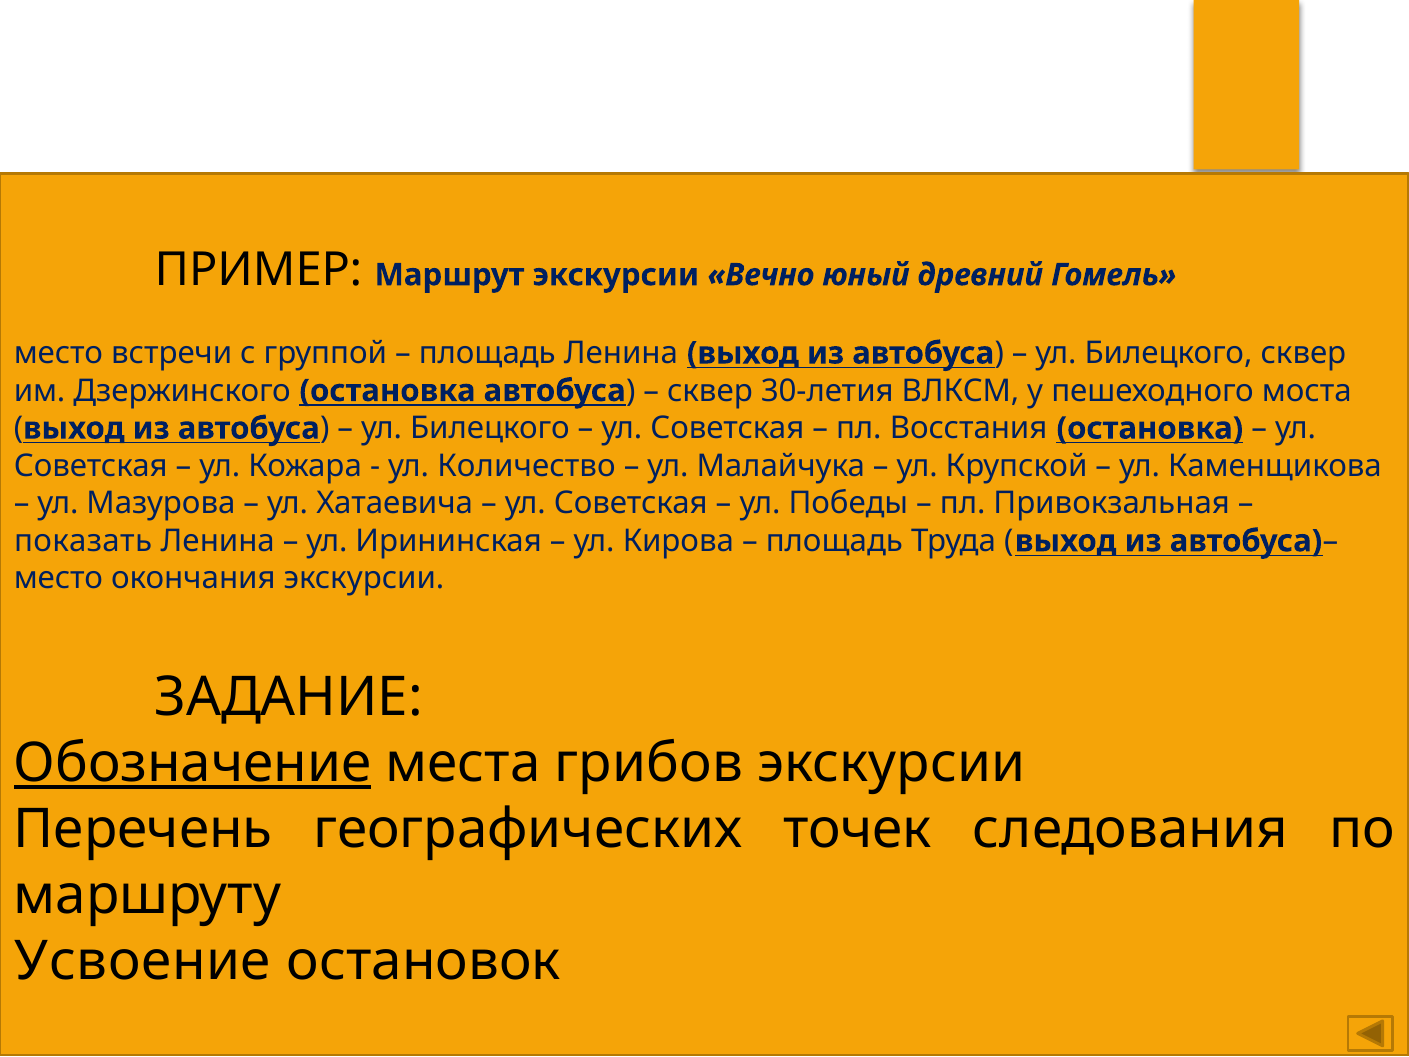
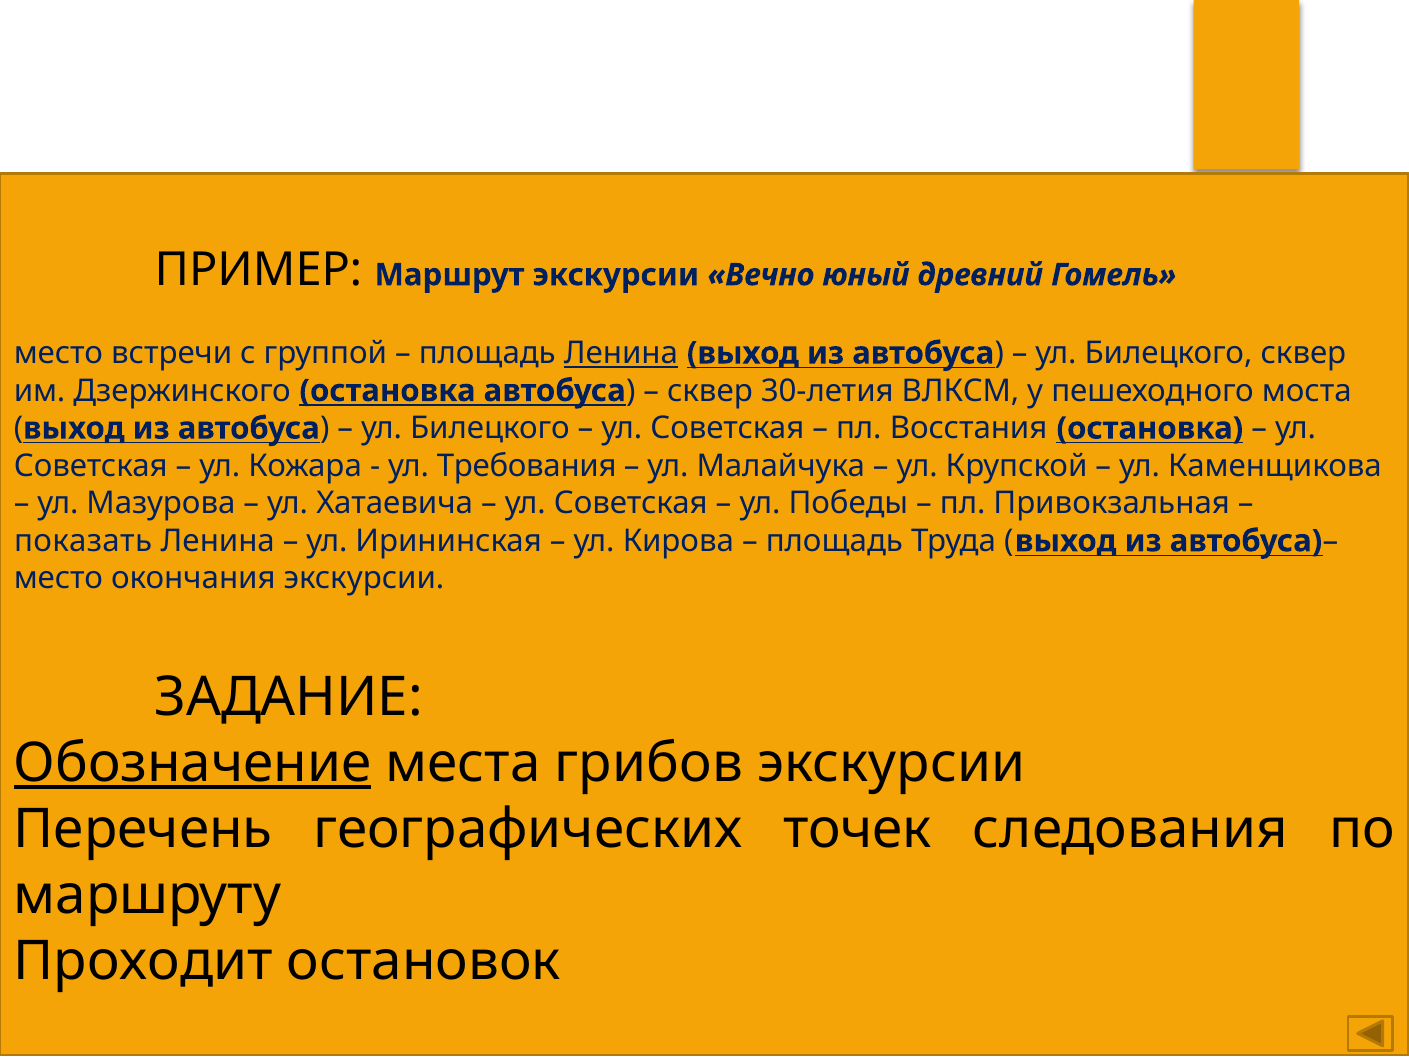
Ленина at (621, 353) underline: none -> present
Количество: Количество -> Требования
Усвоение: Усвоение -> Проходит
